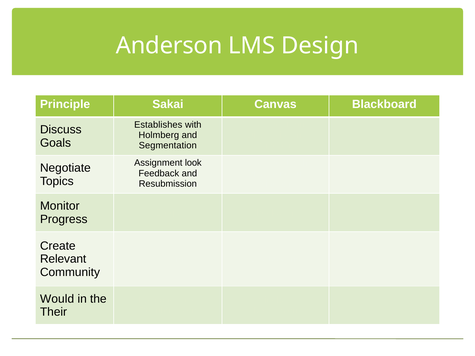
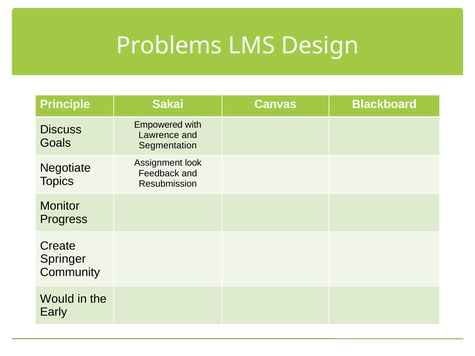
Anderson: Anderson -> Problems
Establishes: Establishes -> Empowered
Holmberg: Holmberg -> Lawrence
Relevant: Relevant -> Springer
Their: Their -> Early
